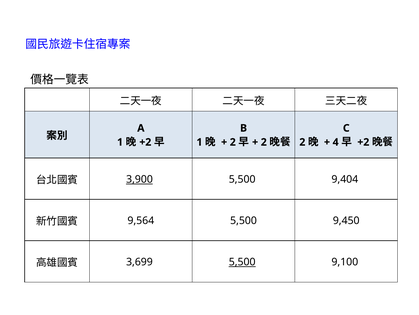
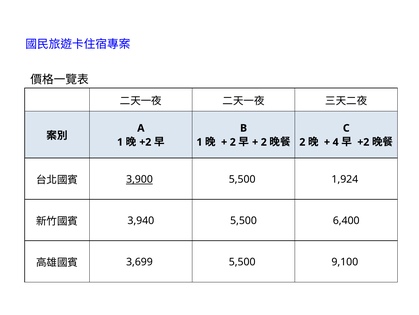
9,404: 9,404 -> 1,924
9,564: 9,564 -> 3,940
9,450: 9,450 -> 6,400
5,500 at (242, 262) underline: present -> none
